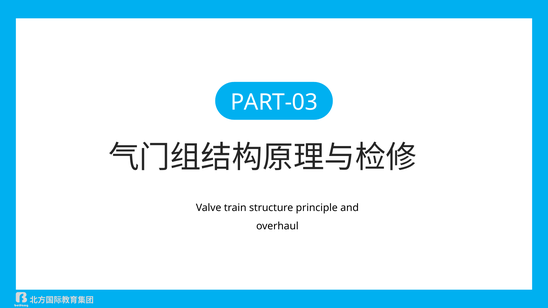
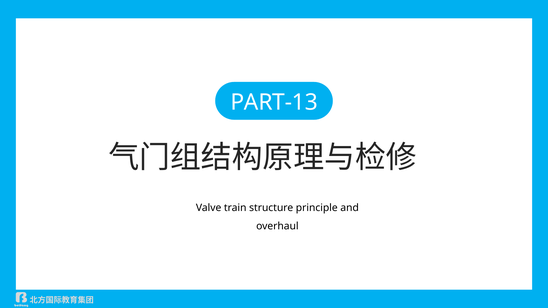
PART-03: PART-03 -> PART-13
